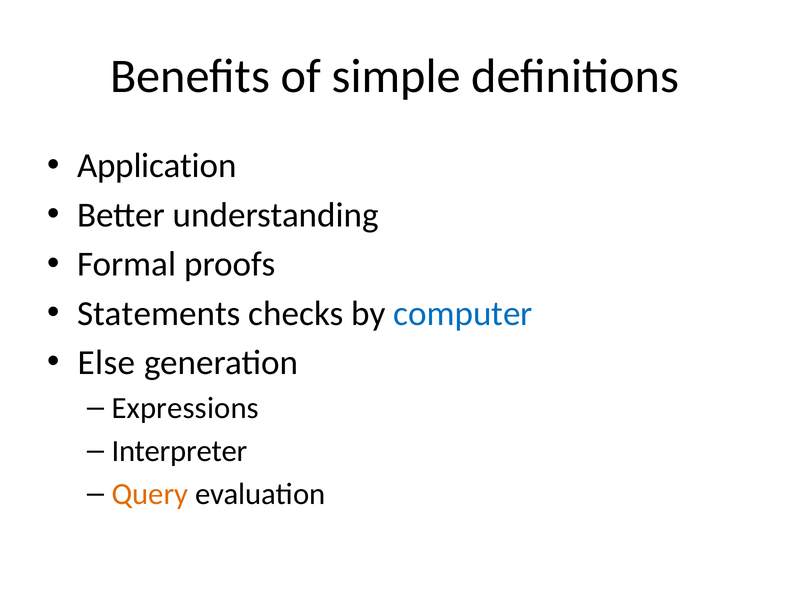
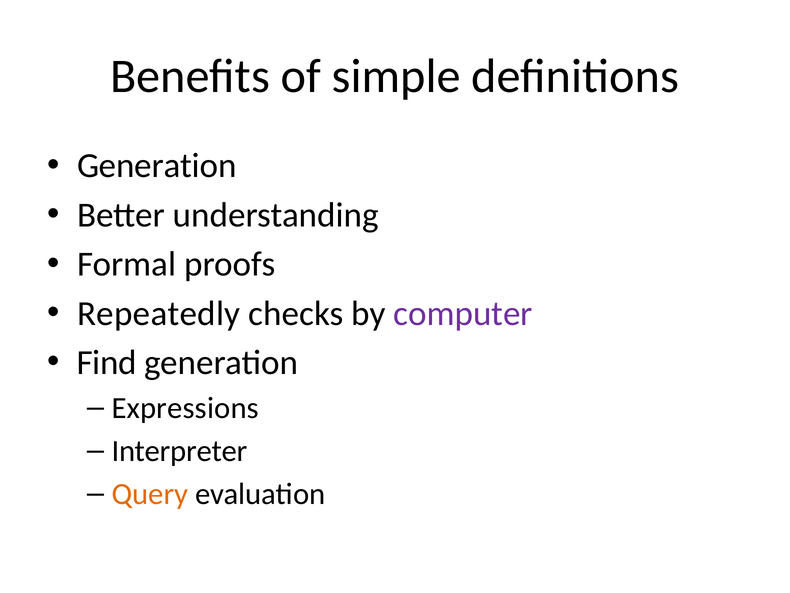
Application at (157, 166): Application -> Generation
Statements: Statements -> Repeatedly
computer colour: blue -> purple
Else: Else -> Find
